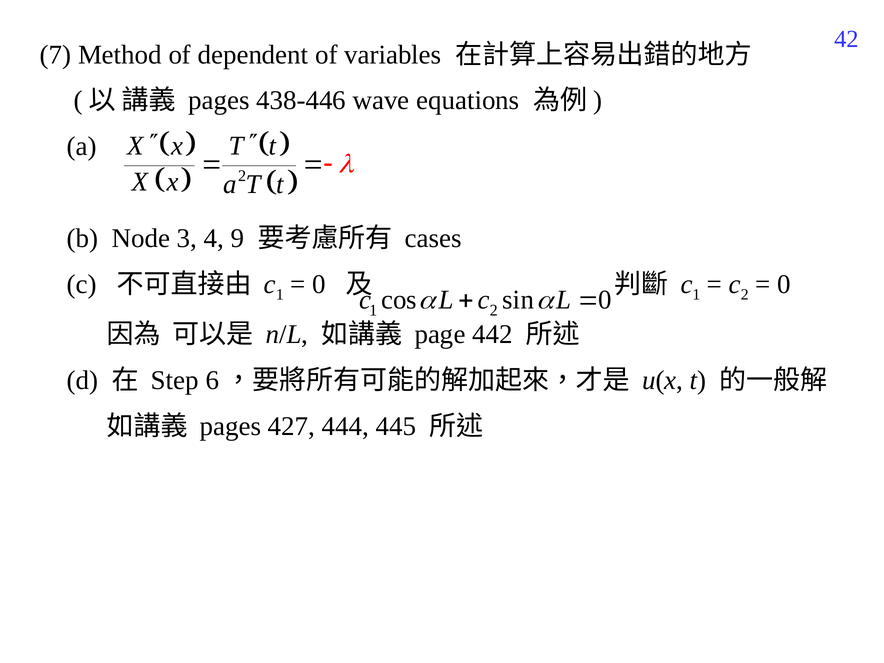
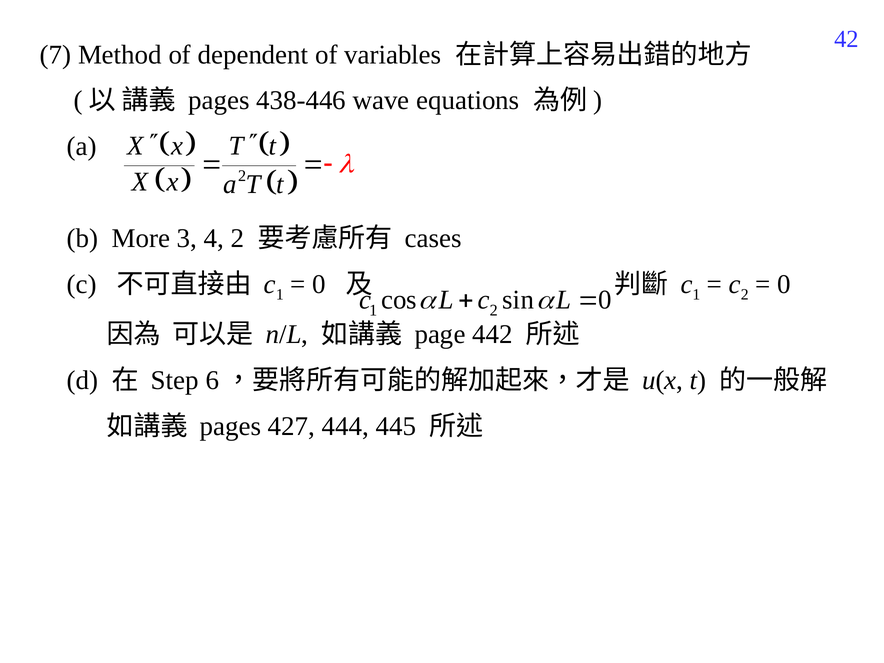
Node: Node -> More
4 9: 9 -> 2
